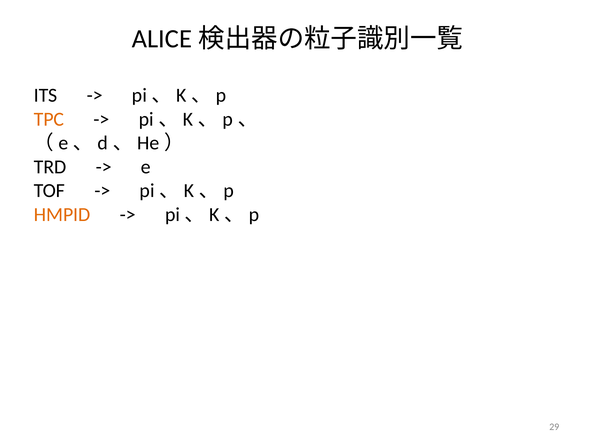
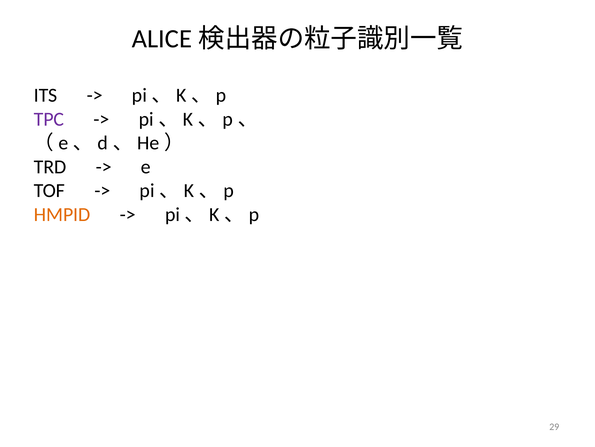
TPC colour: orange -> purple
